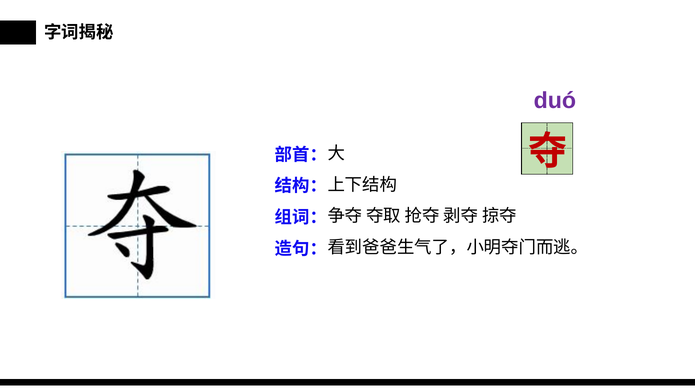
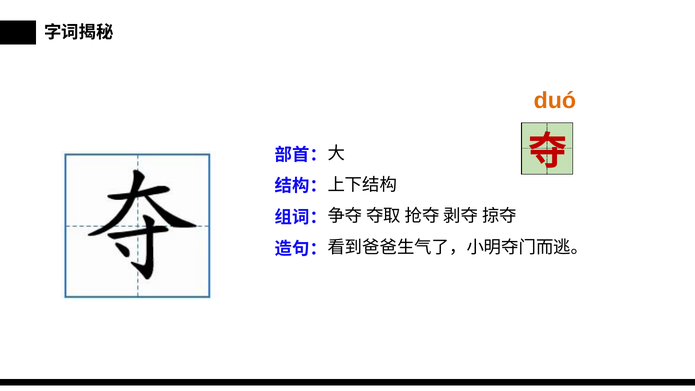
duó colour: purple -> orange
